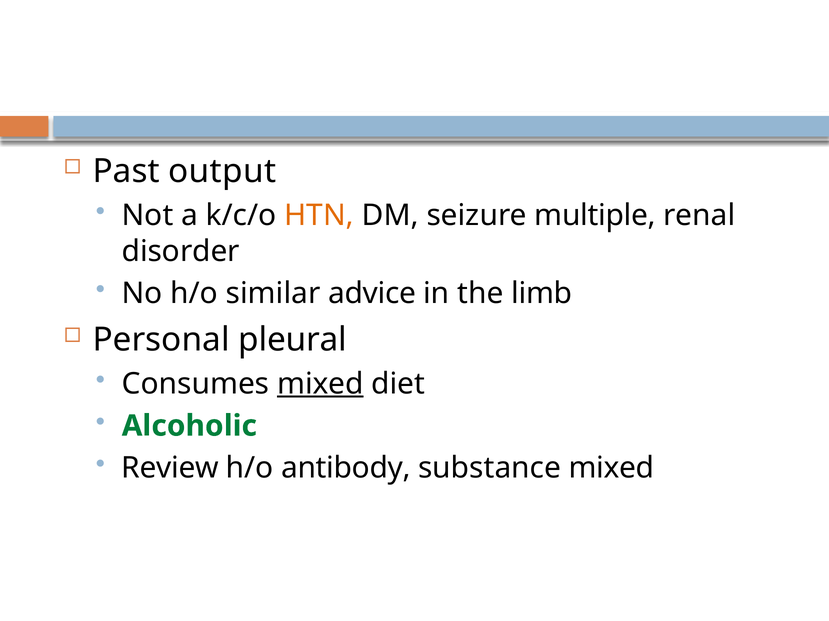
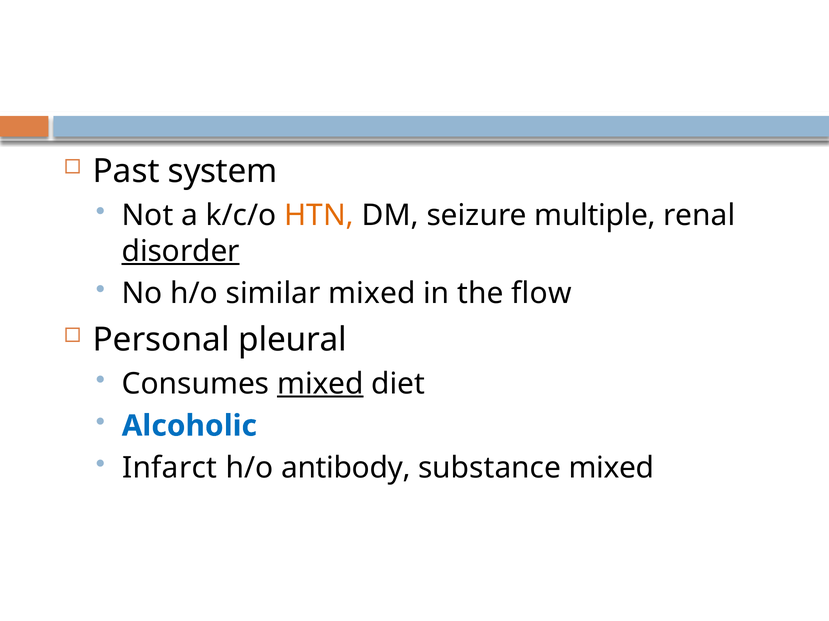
output: output -> system
disorder underline: none -> present
similar advice: advice -> mixed
limb: limb -> flow
Alcoholic colour: green -> blue
Review: Review -> Infarct
